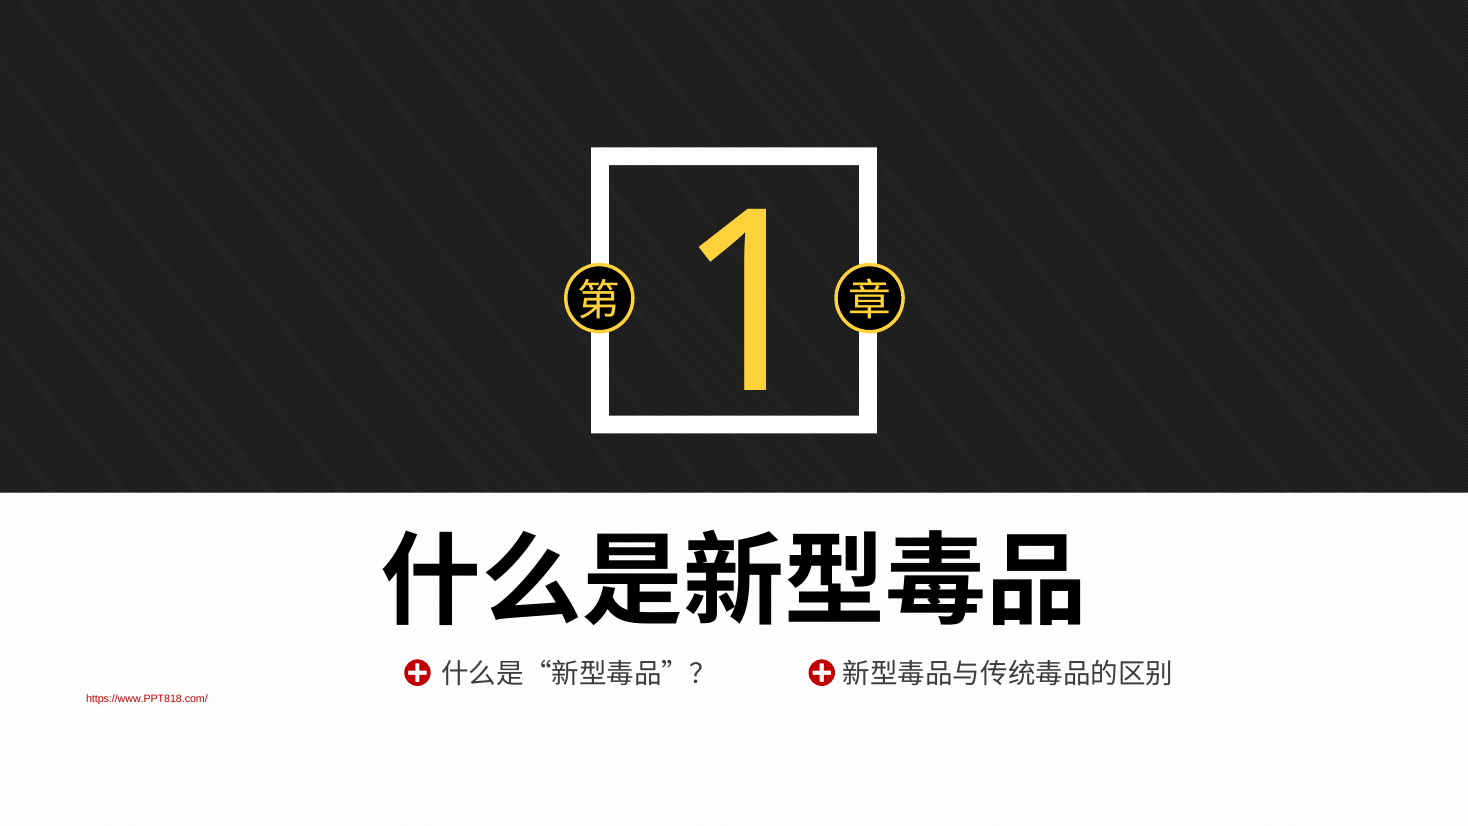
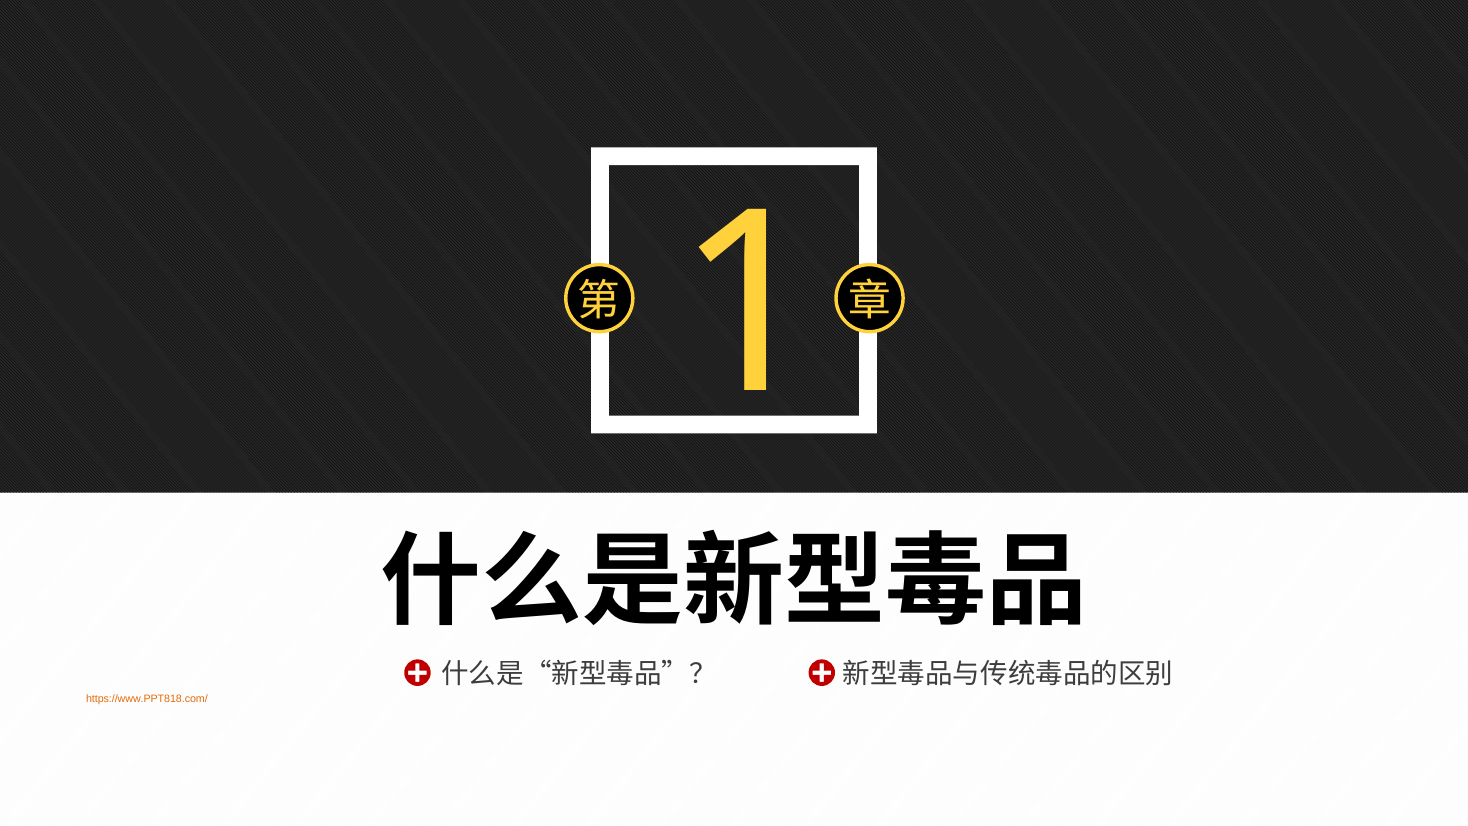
https://www.PPT818.com/ colour: red -> orange
